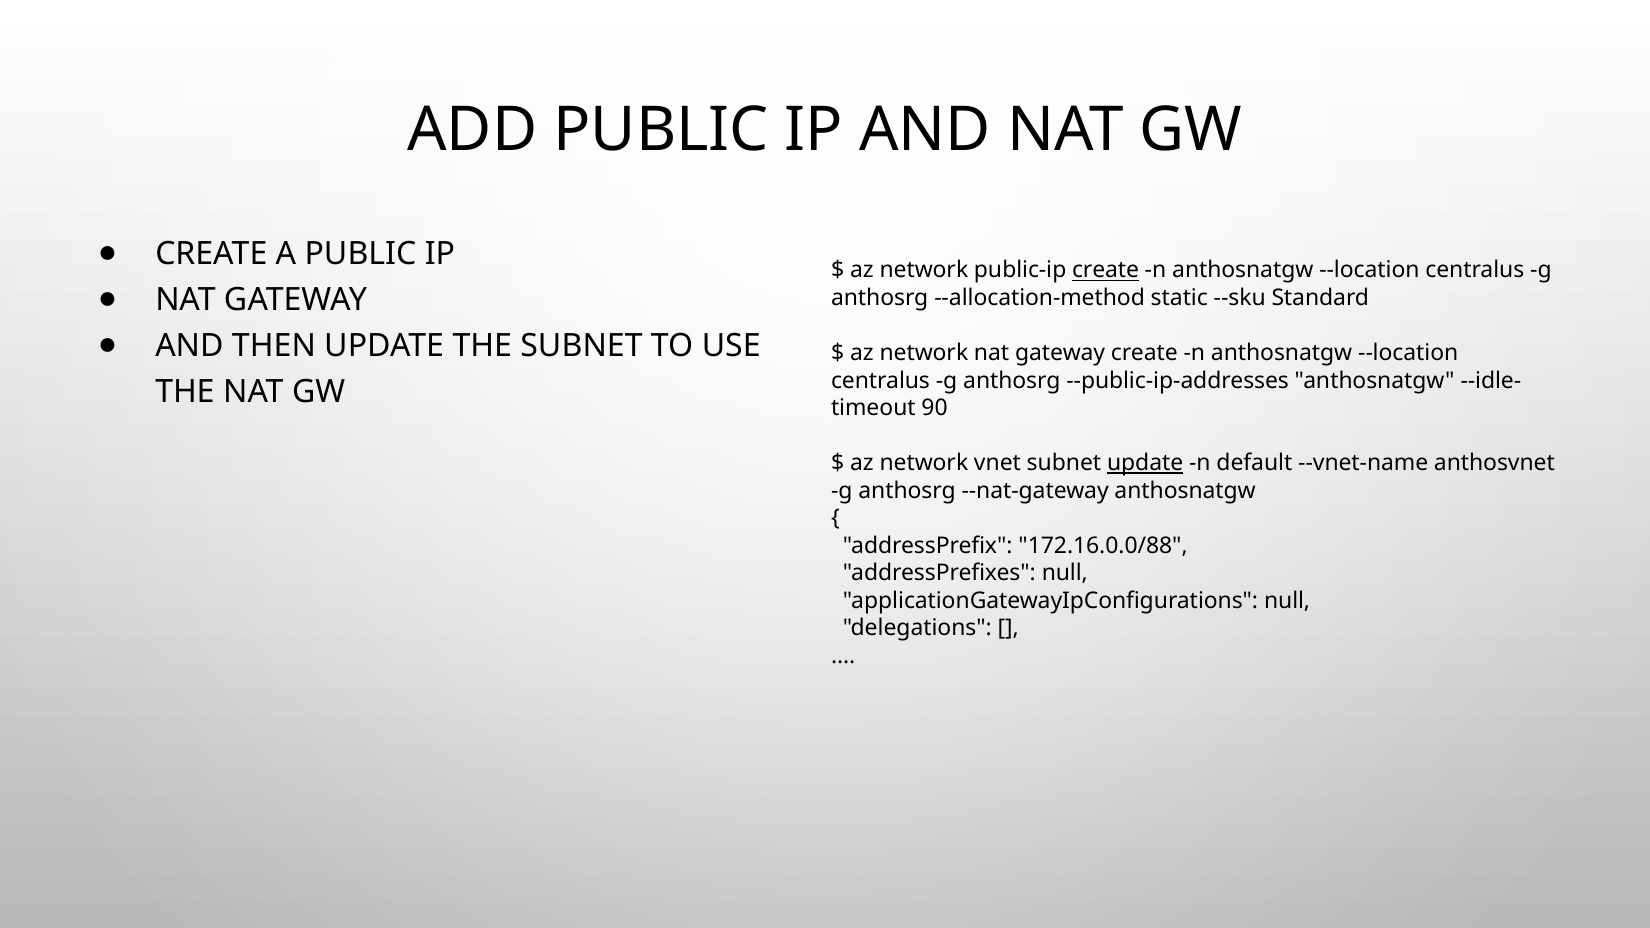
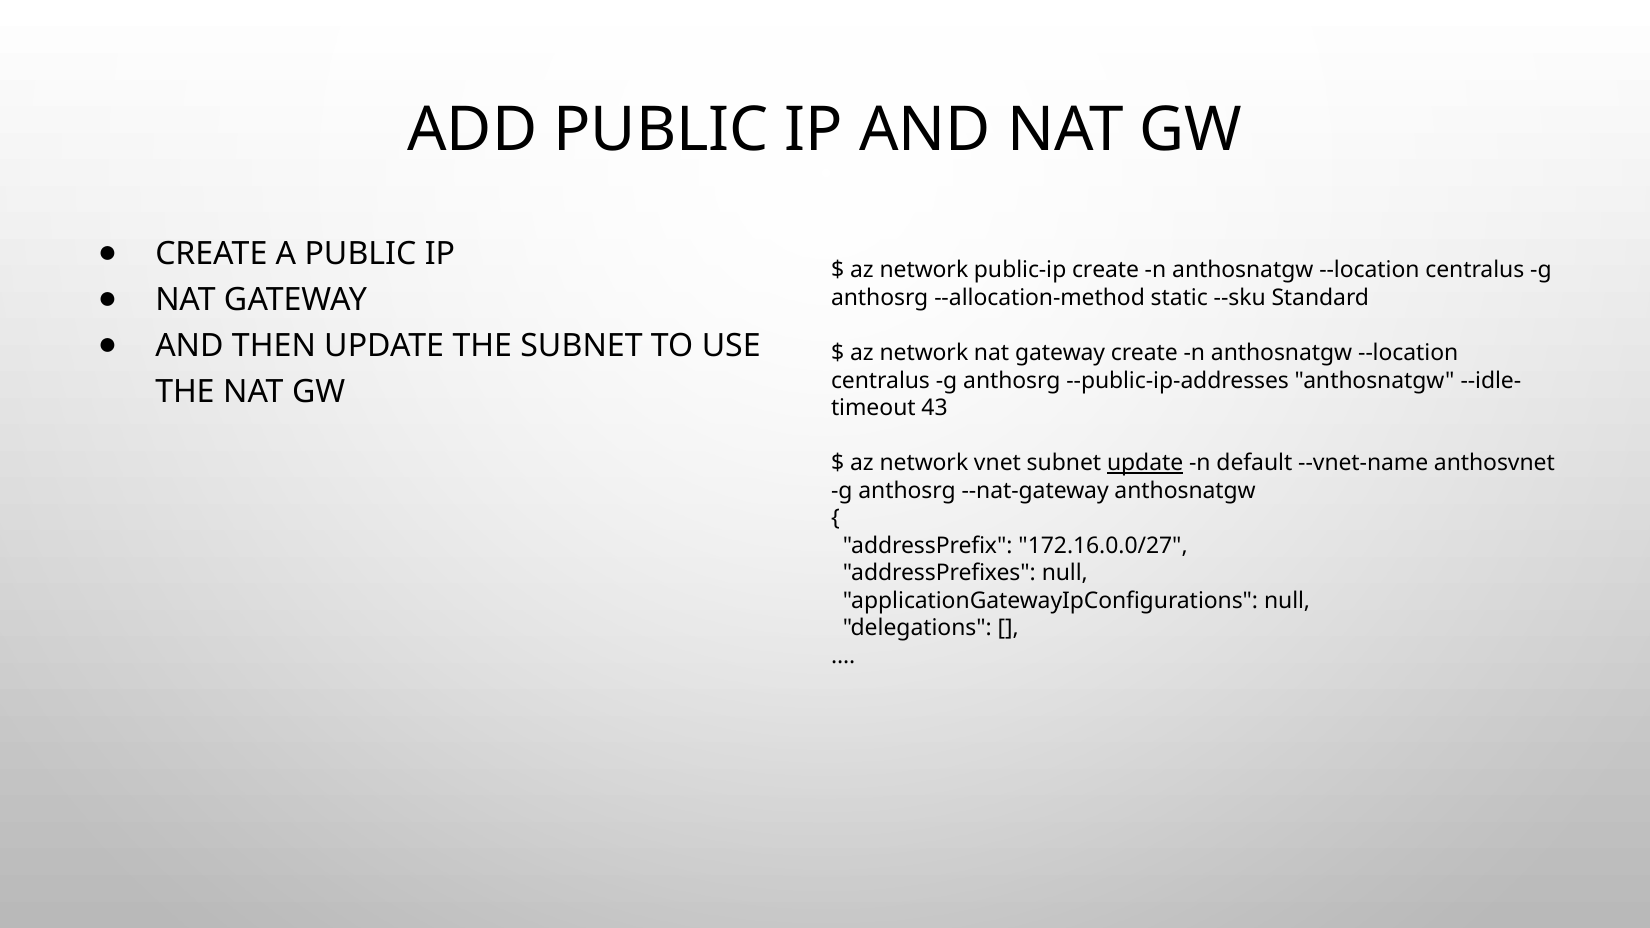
create at (1106, 270) underline: present -> none
90: 90 -> 43
172.16.0.0/88: 172.16.0.0/88 -> 172.16.0.0/27
